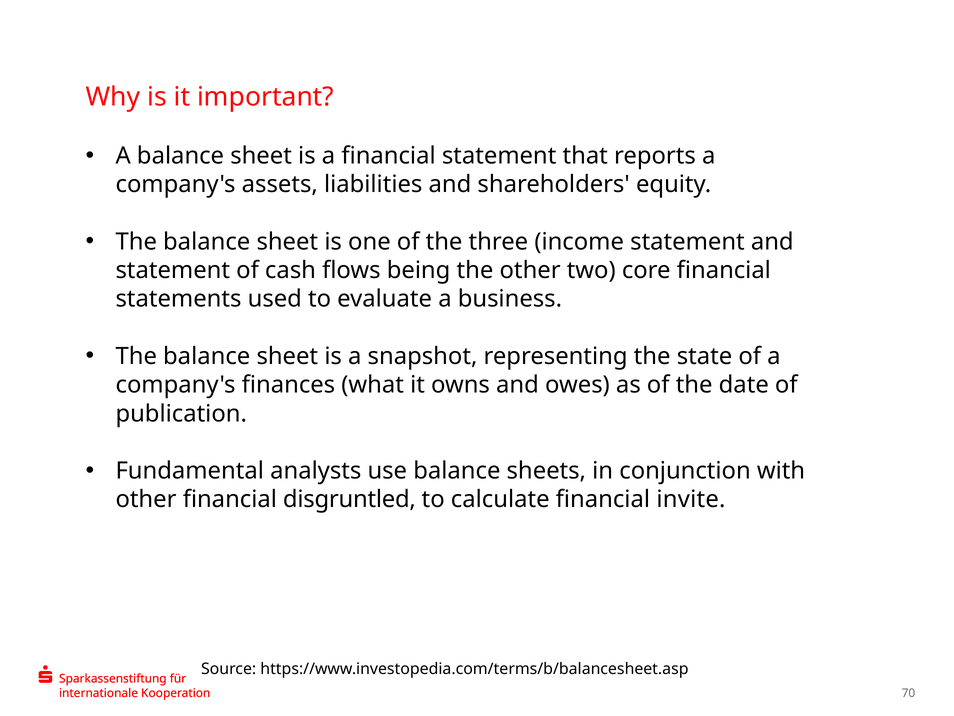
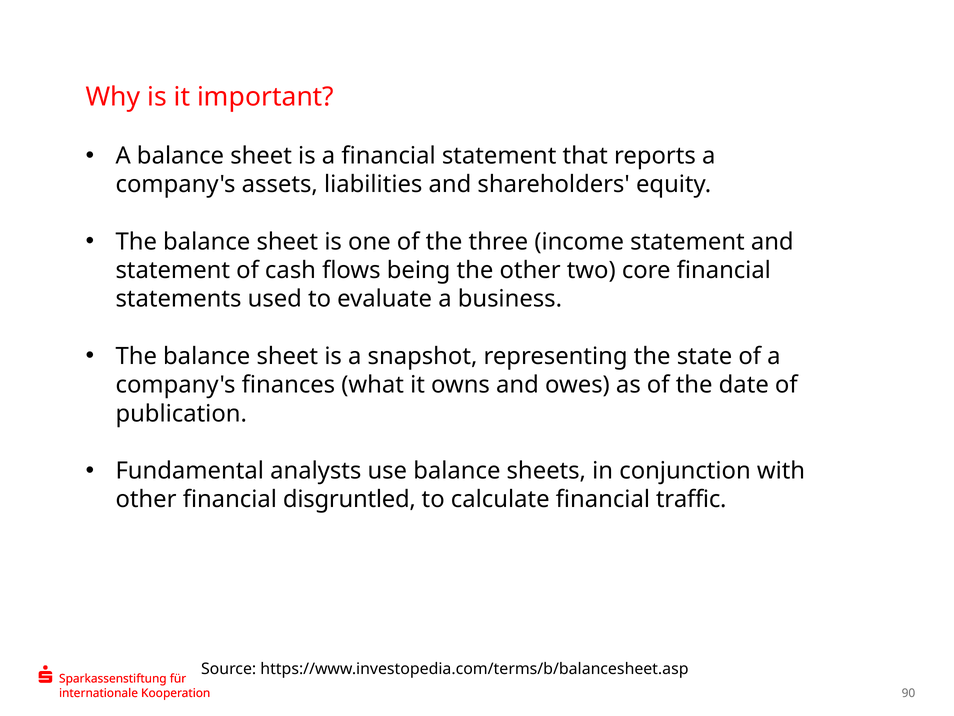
invite: invite -> traffic
70: 70 -> 90
